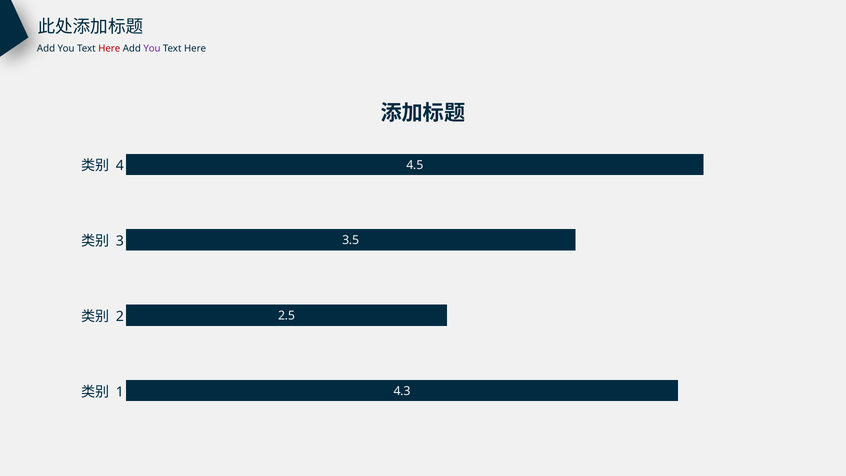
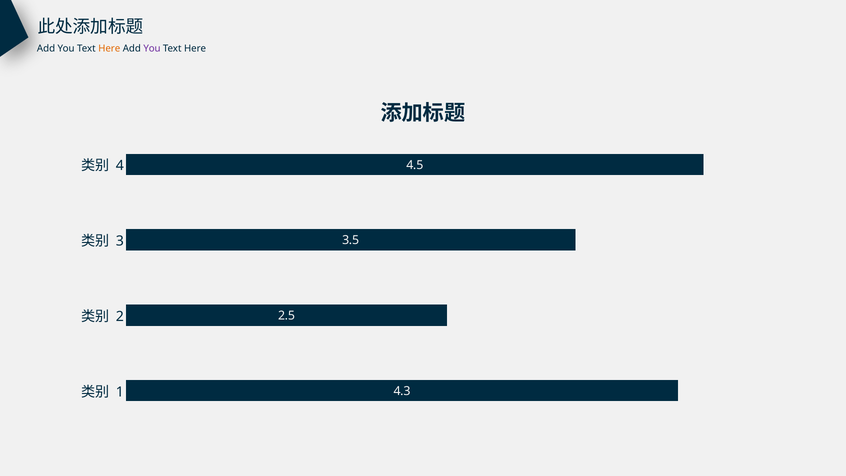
Here at (109, 48) colour: red -> orange
